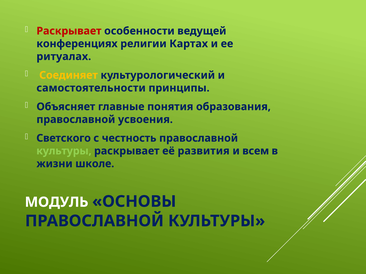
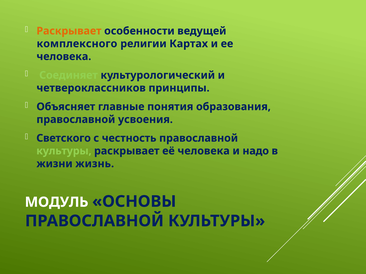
Раскрывает at (69, 31) colour: red -> orange
конференциях: конференциях -> комплексного
ритуалах at (64, 57): ритуалах -> человека
Соединяет colour: yellow -> light green
самостоятельности: самостоятельности -> четвероклассников
её развития: развития -> человека
всем: всем -> надо
школе: школе -> жизнь
